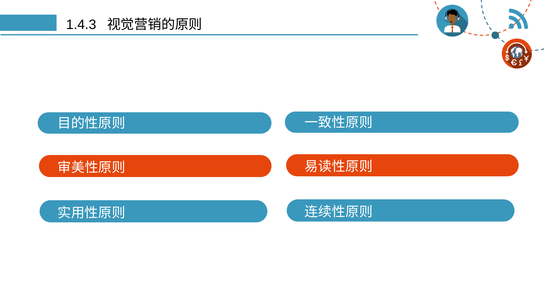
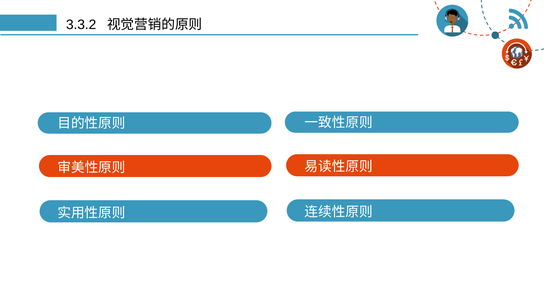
1.4.3: 1.4.3 -> 3.3.2
